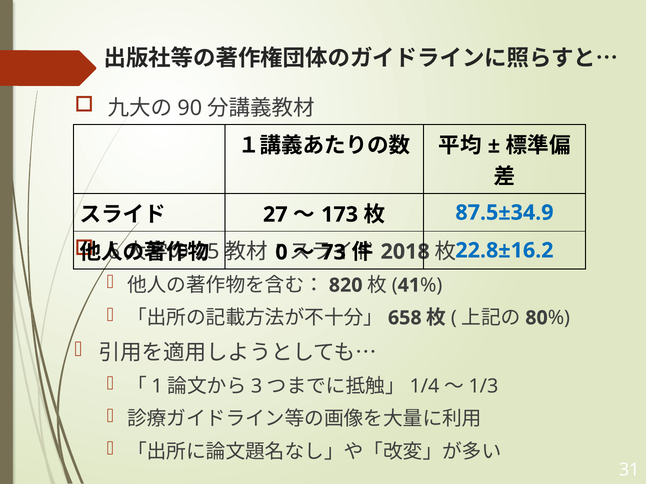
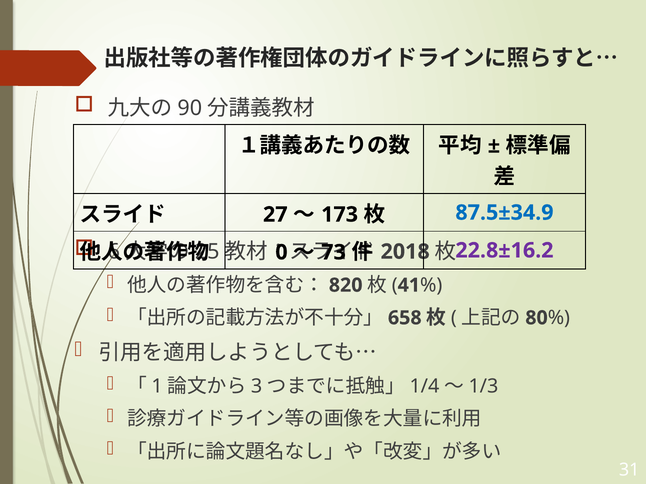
22.8±16.2 colour: blue -> purple
